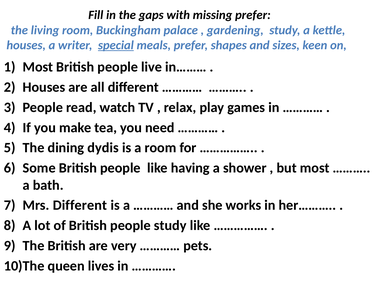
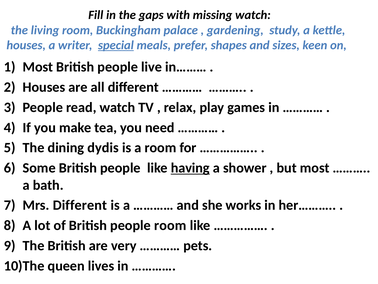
missing prefer: prefer -> watch
having underline: none -> present
people study: study -> room
